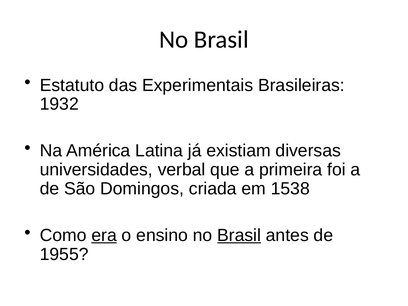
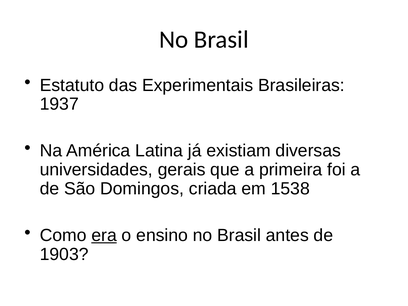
1932: 1932 -> 1937
verbal: verbal -> gerais
Brasil at (239, 235) underline: present -> none
1955: 1955 -> 1903
